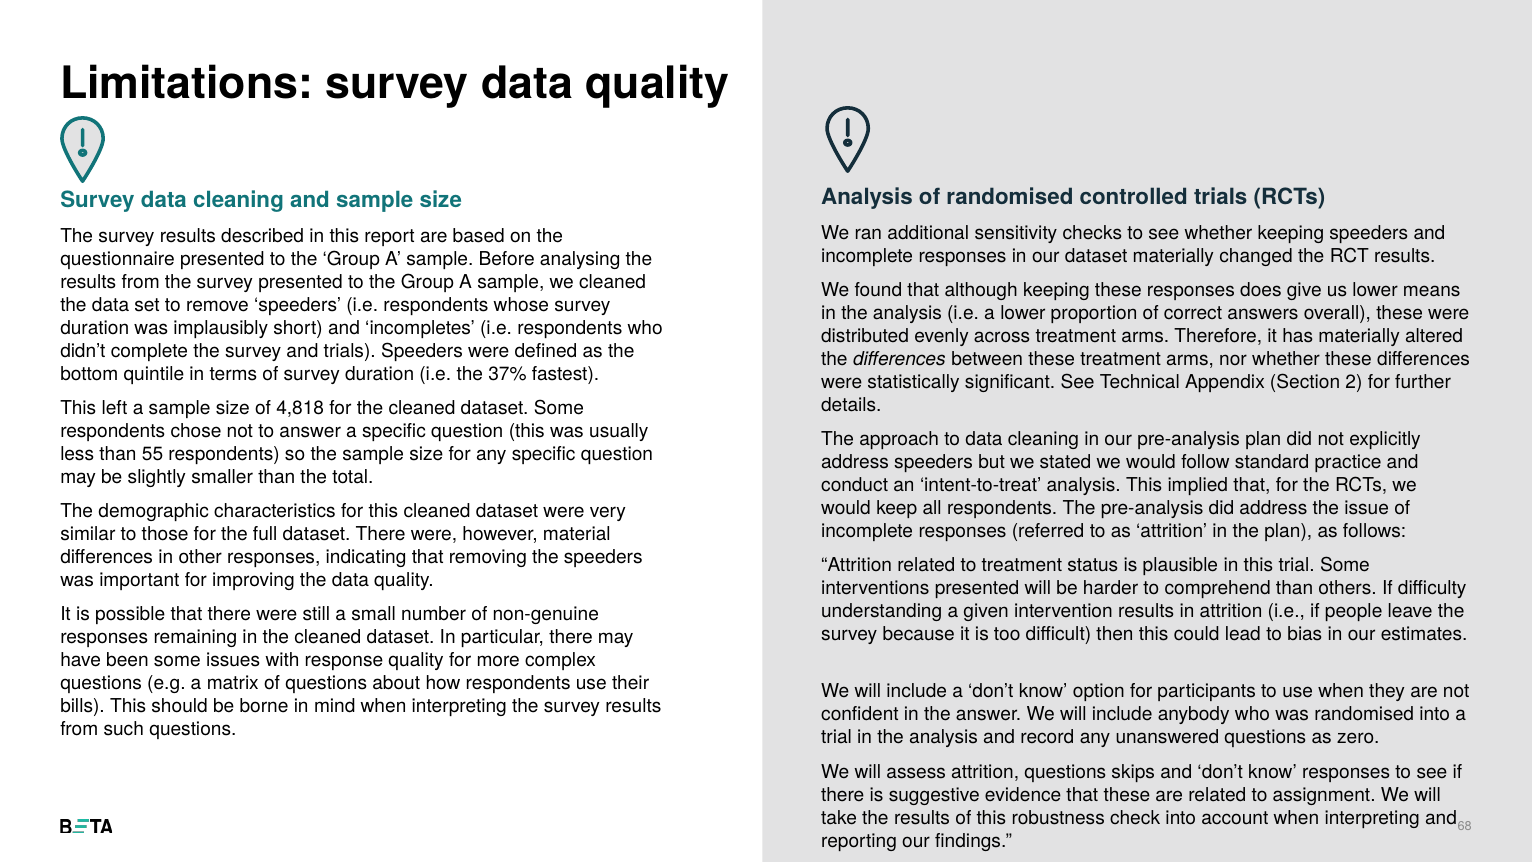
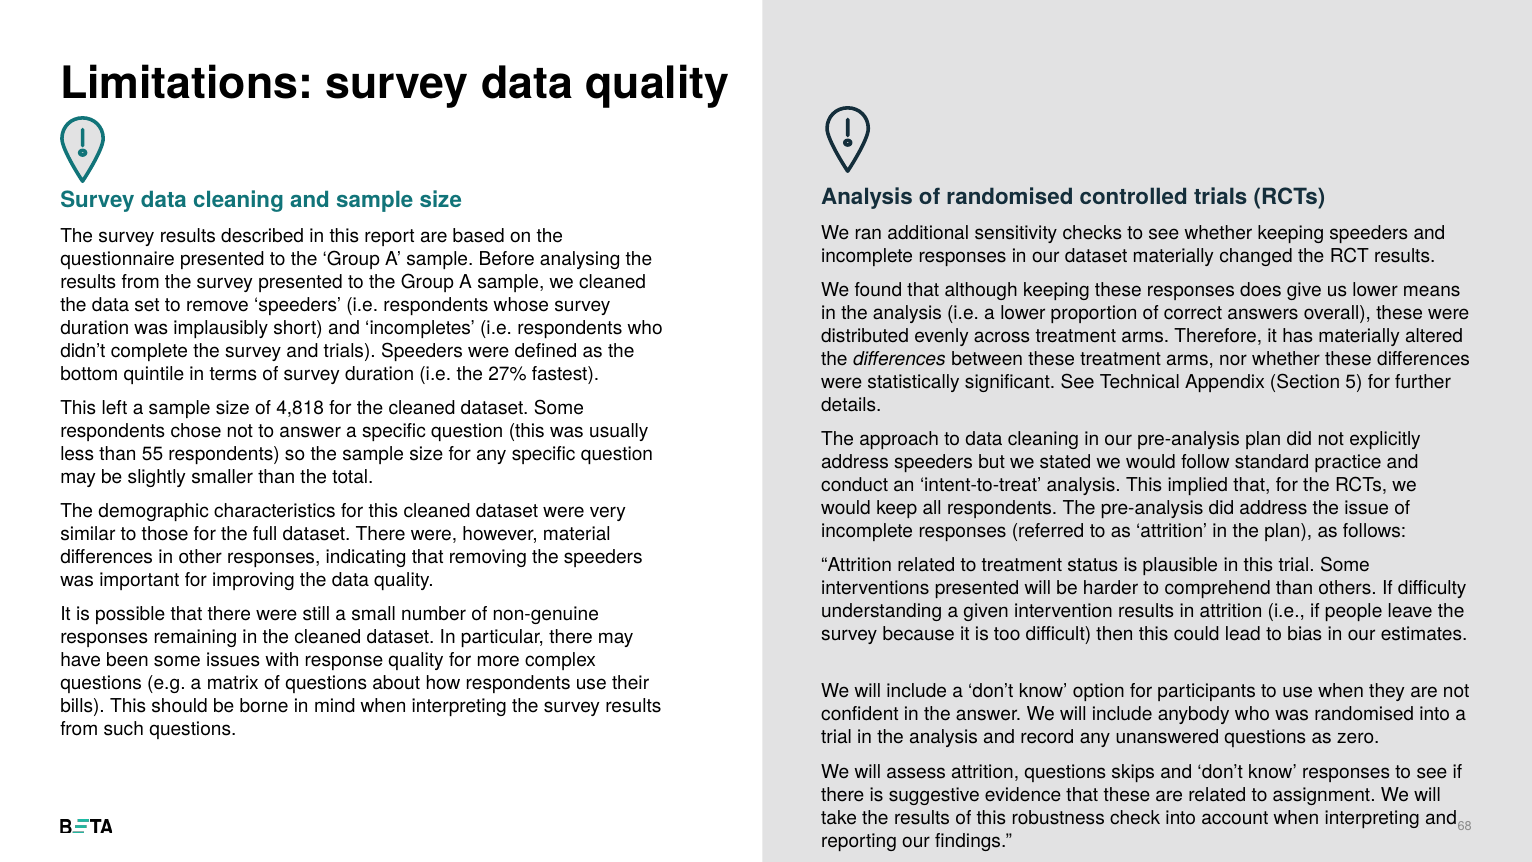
37%: 37% -> 27%
2: 2 -> 5
